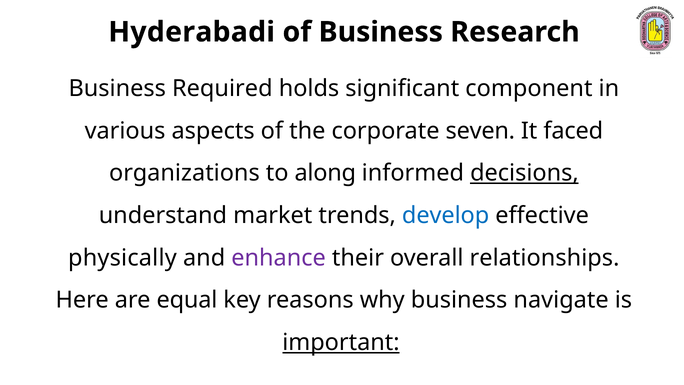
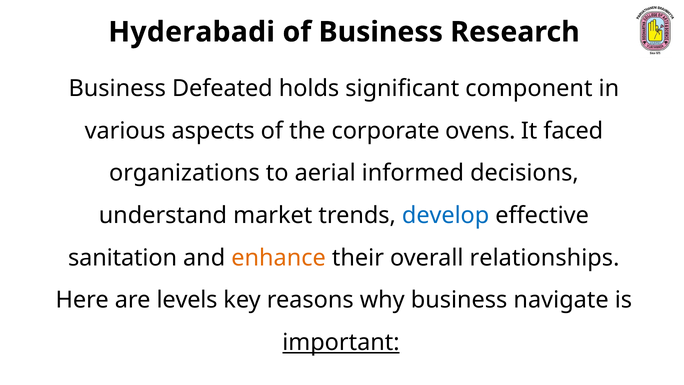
Required: Required -> Defeated
seven: seven -> ovens
along: along -> aerial
decisions underline: present -> none
physically: physically -> sanitation
enhance colour: purple -> orange
equal: equal -> levels
